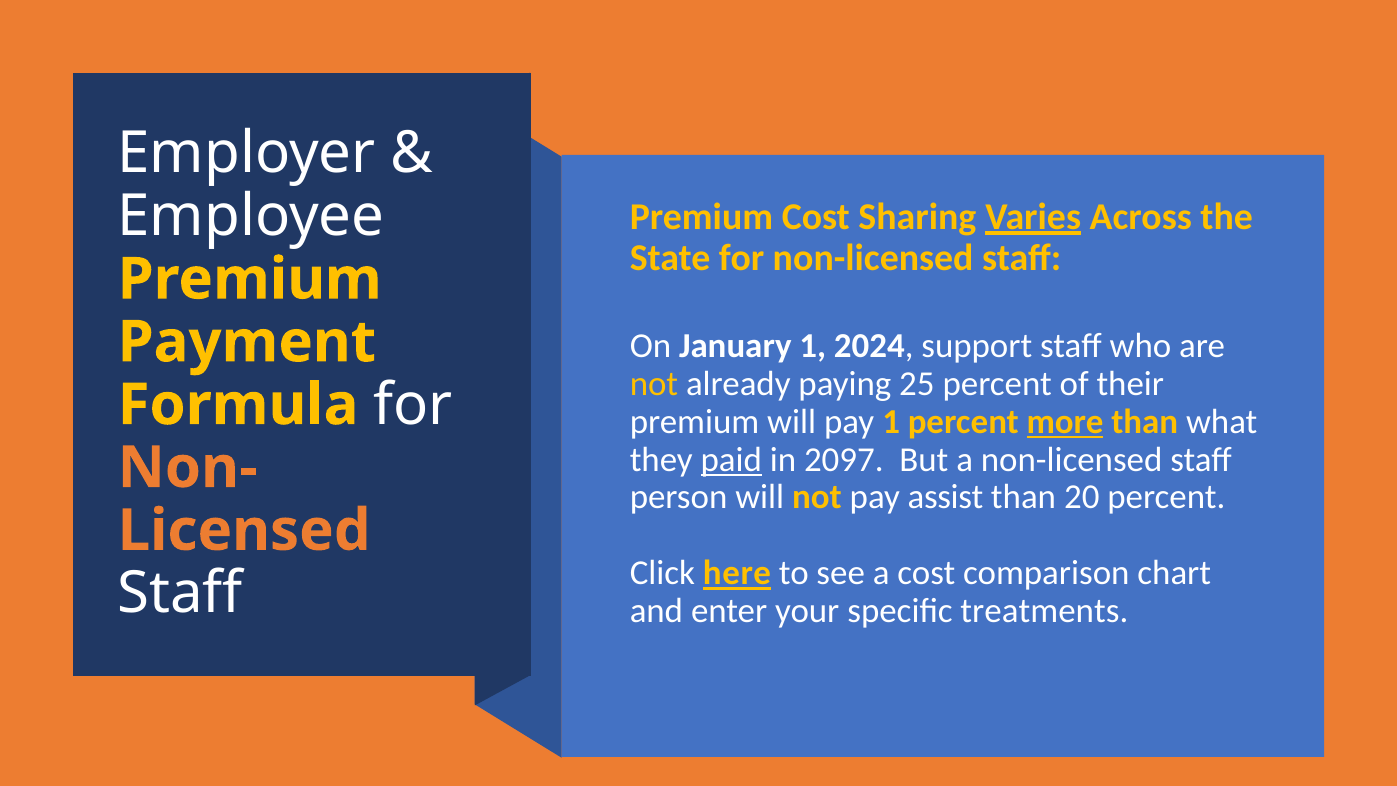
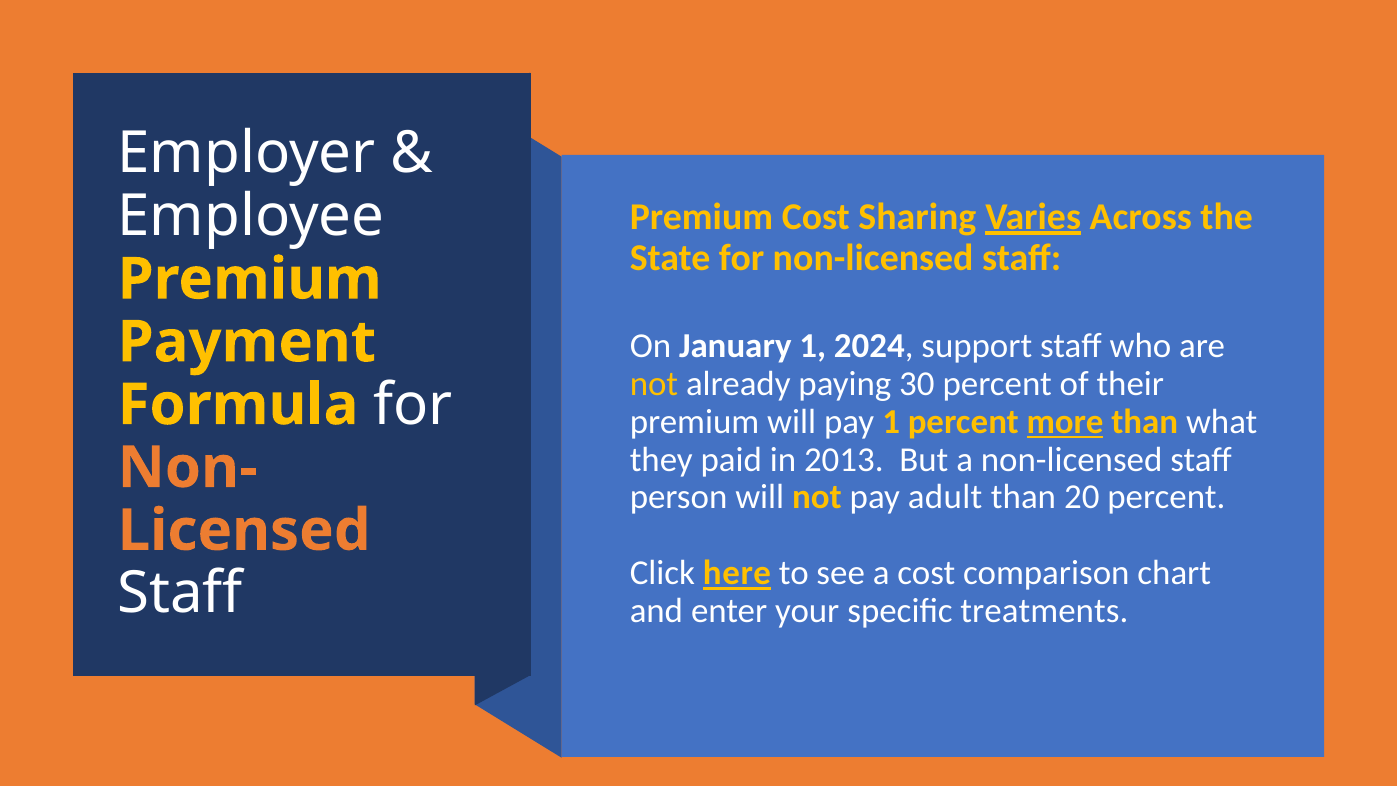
25: 25 -> 30
paid underline: present -> none
2097: 2097 -> 2013
assist: assist -> adult
